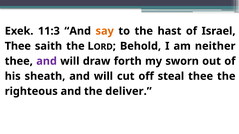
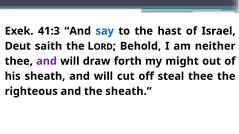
11:3: 11:3 -> 41:3
say colour: orange -> blue
Thee at (18, 46): Thee -> Deut
sworn: sworn -> might
the deliver: deliver -> sheath
